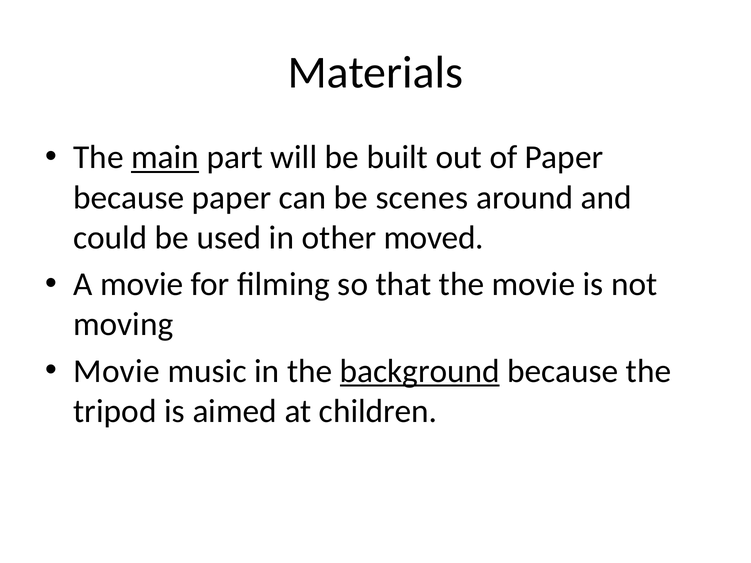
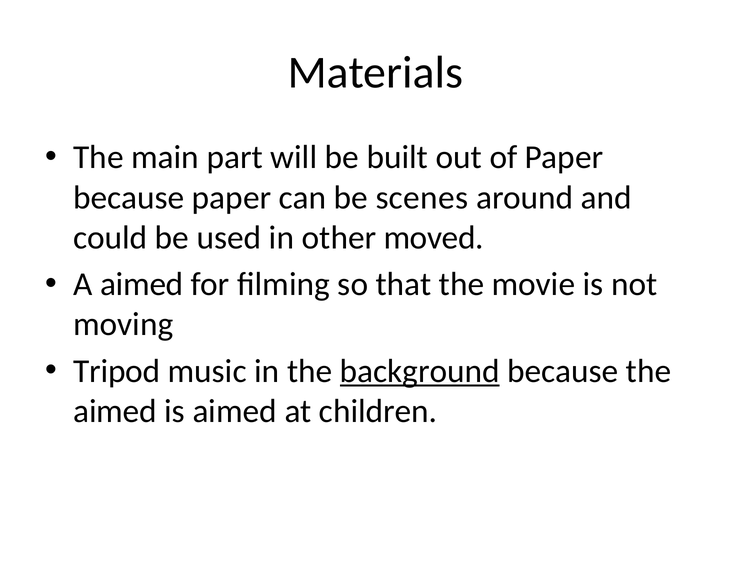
main underline: present -> none
A movie: movie -> aimed
Movie at (116, 371): Movie -> Tripod
tripod at (115, 411): tripod -> aimed
